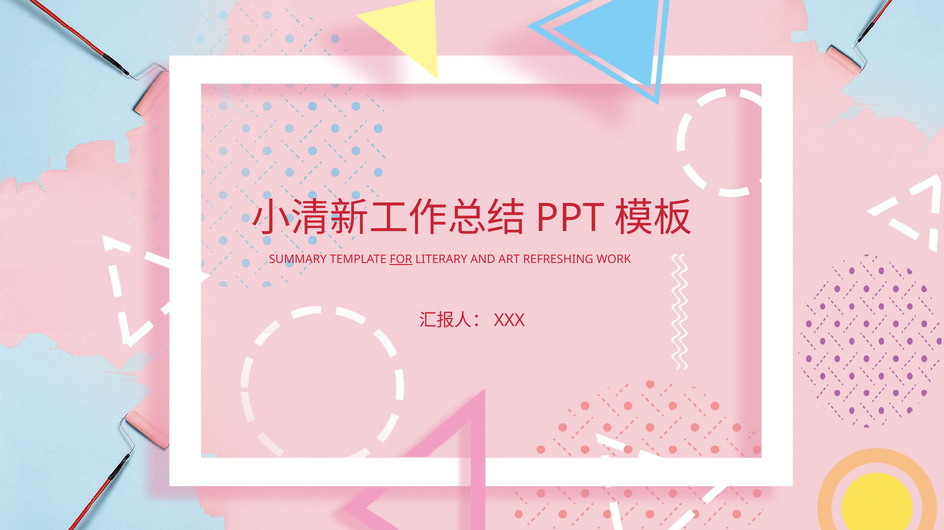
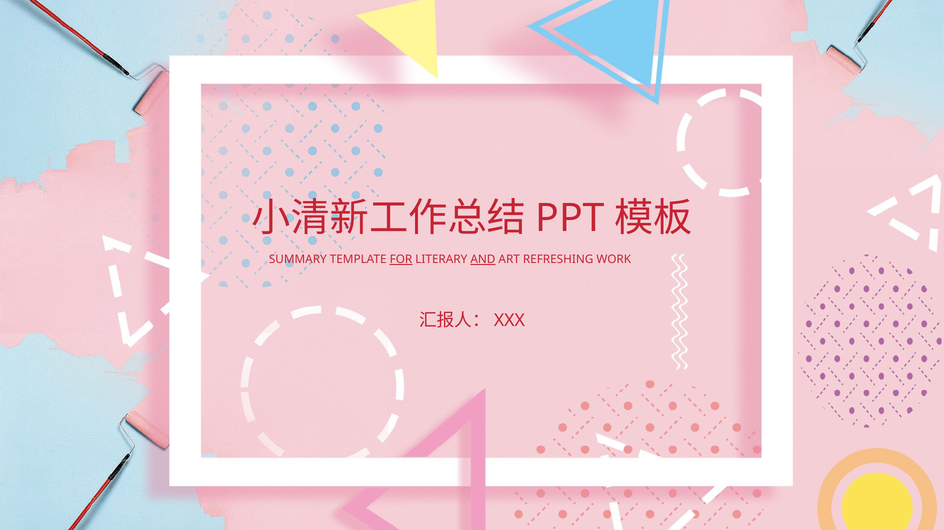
AND underline: none -> present
